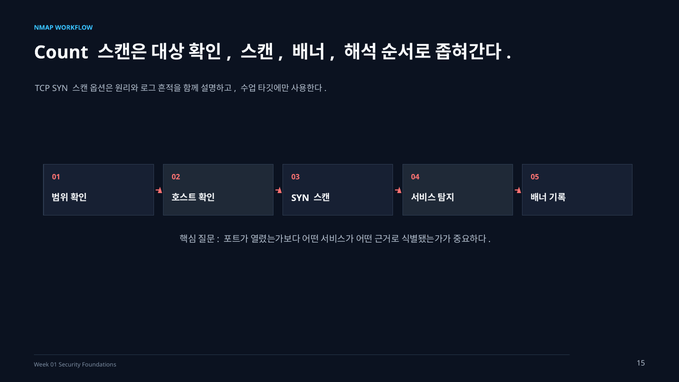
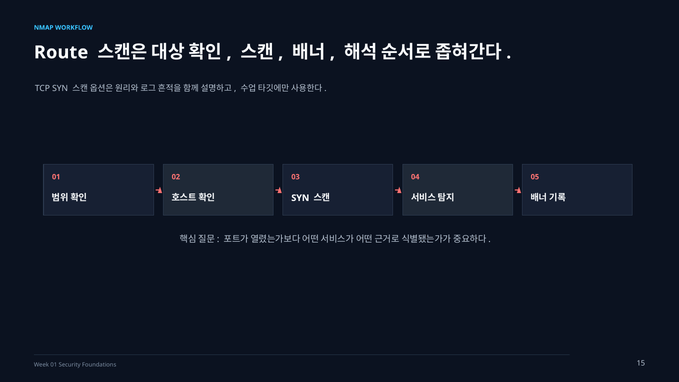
Count: Count -> Route
